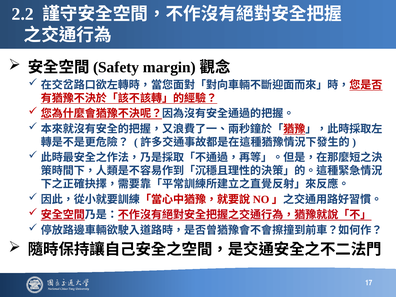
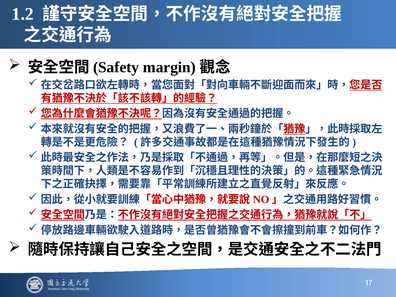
2.2: 2.2 -> 1.2
